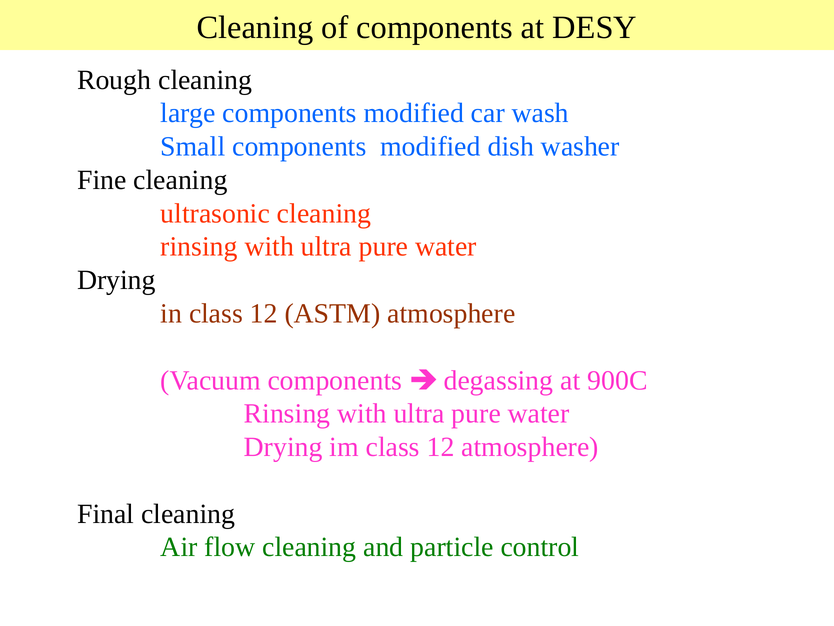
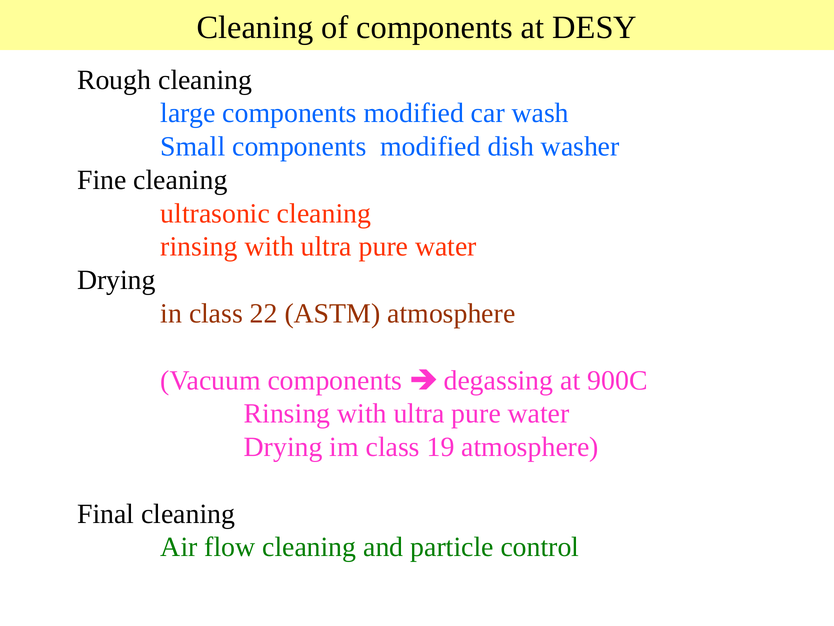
in class 12: 12 -> 22
im class 12: 12 -> 19
